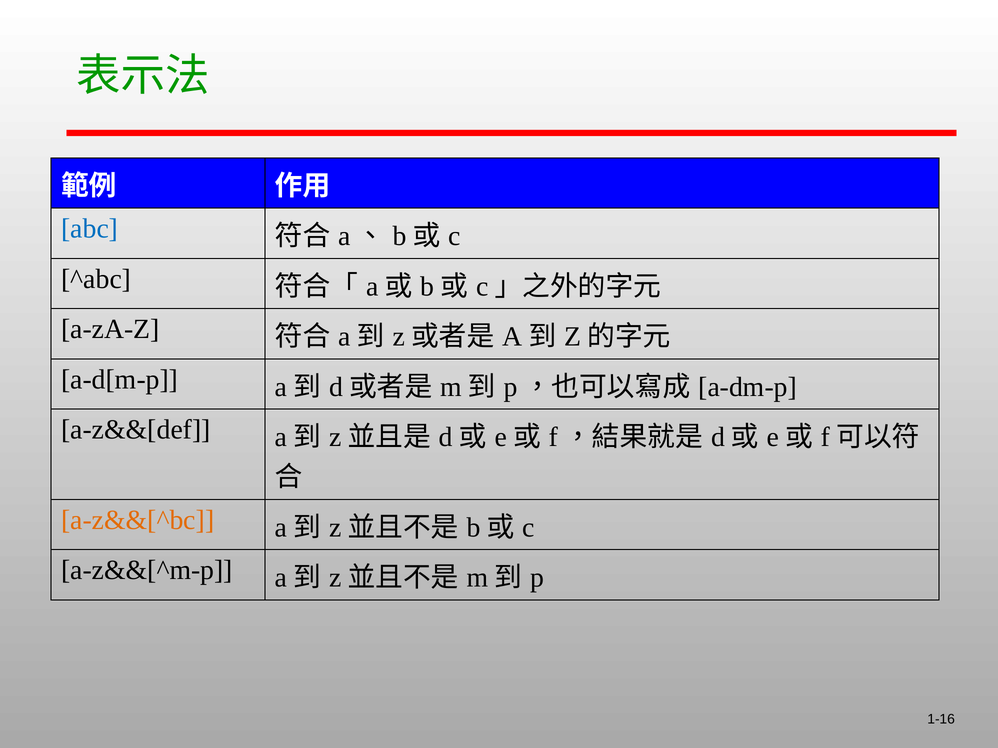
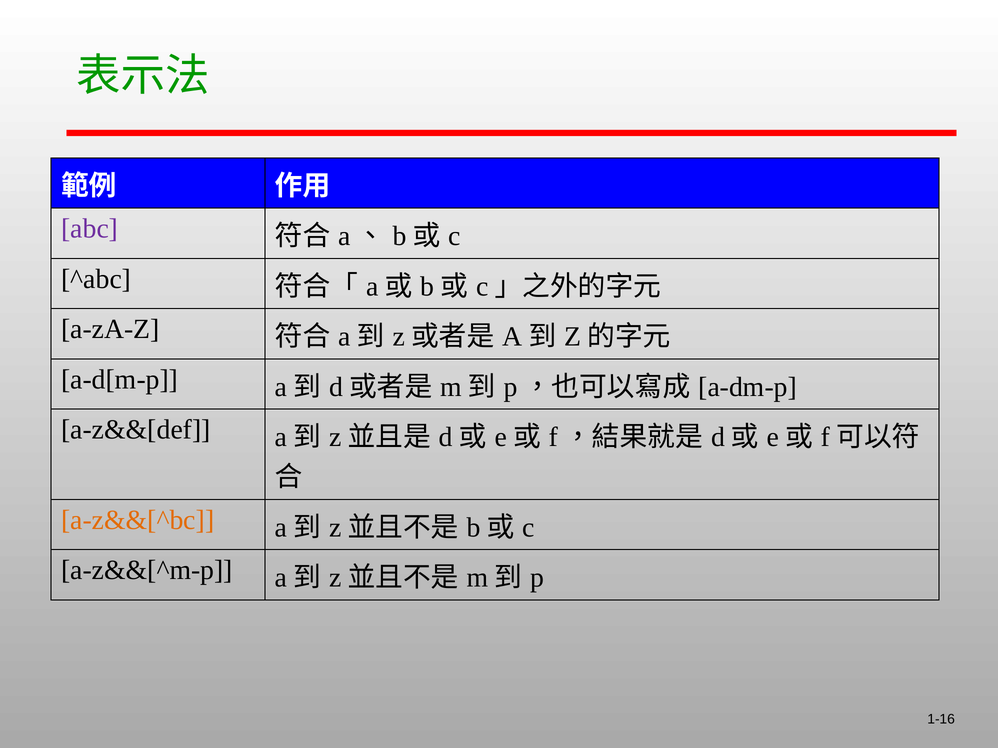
abc colour: blue -> purple
